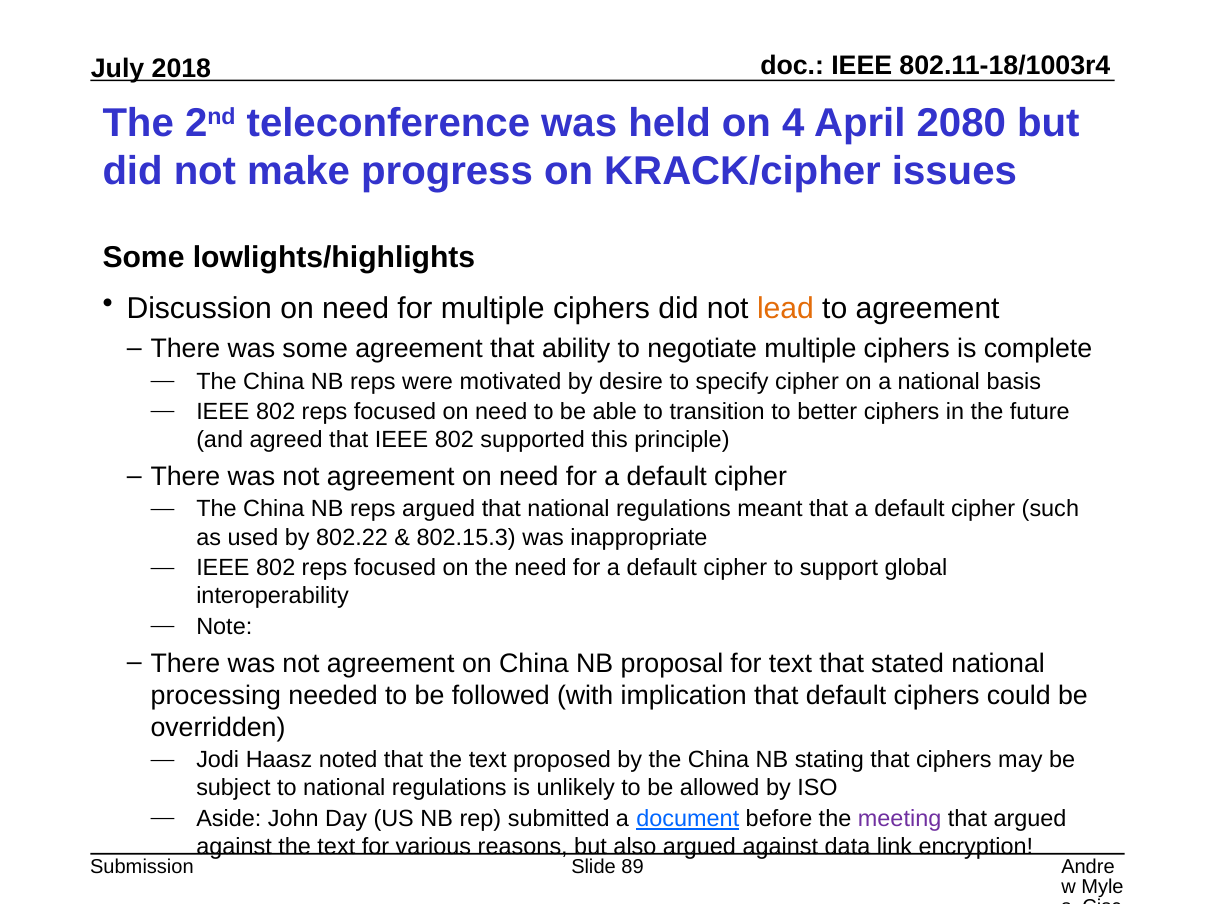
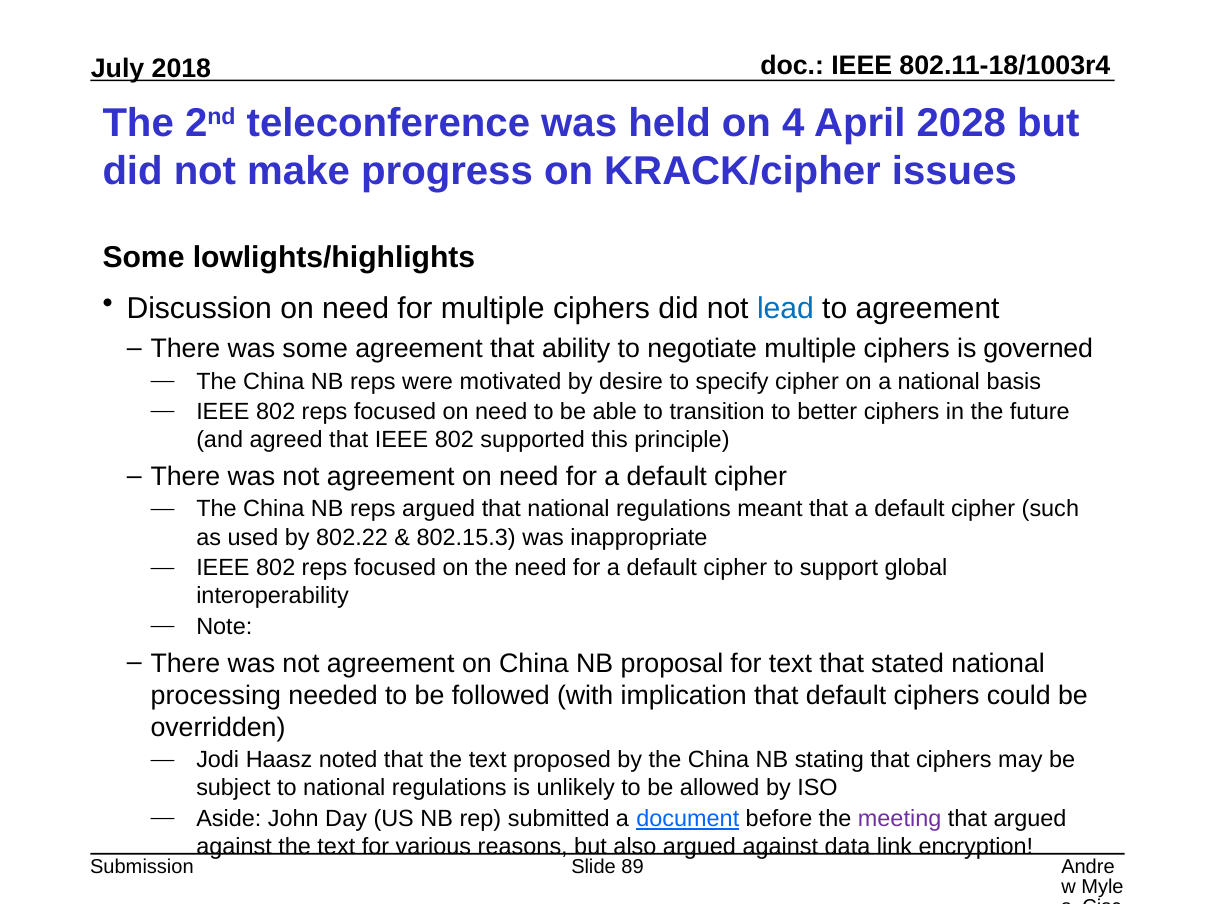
2080: 2080 -> 2028
lead colour: orange -> blue
complete: complete -> governed
